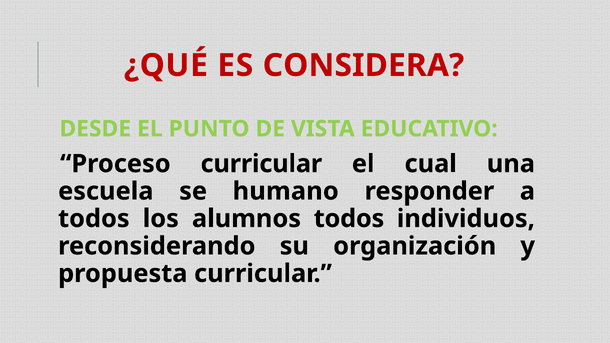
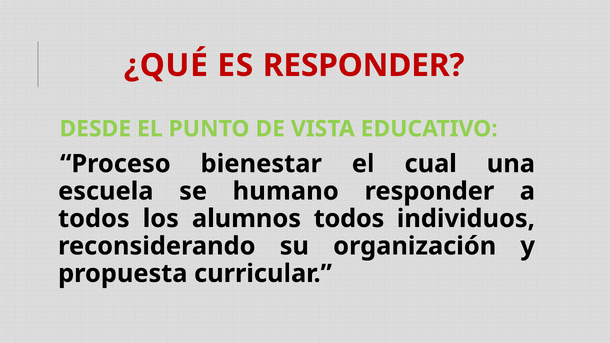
ES CONSIDERA: CONSIDERA -> RESPONDER
Proceso curricular: curricular -> bienestar
